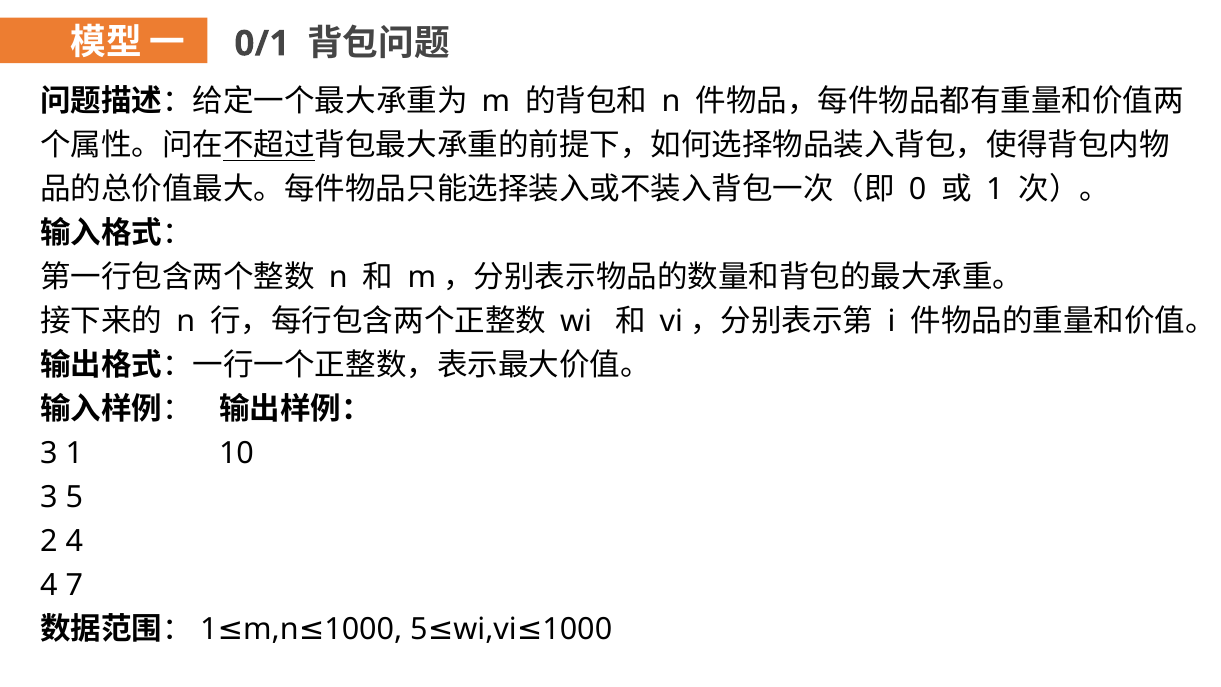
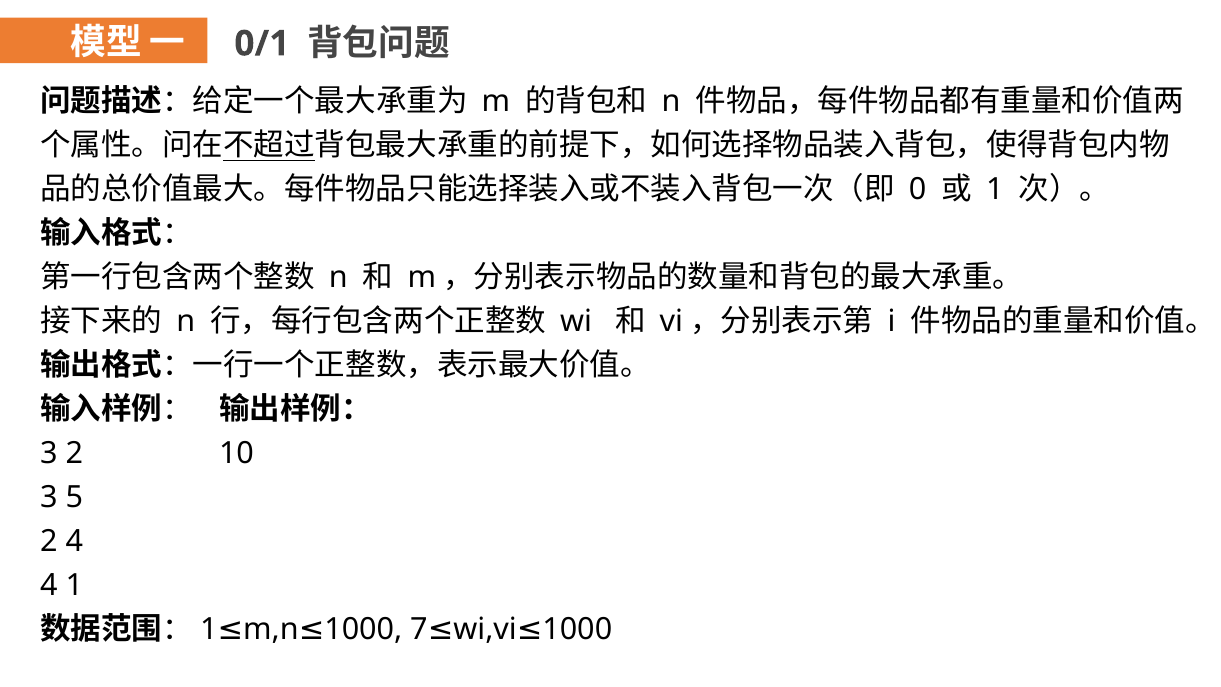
3 1: 1 -> 2
4 7: 7 -> 1
5 at (419, 629): 5 -> 7
